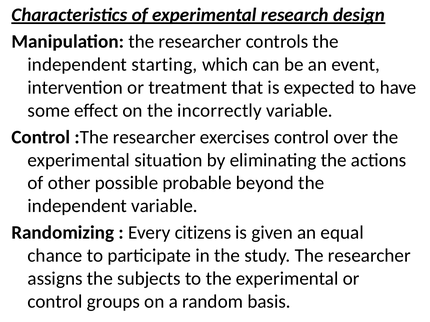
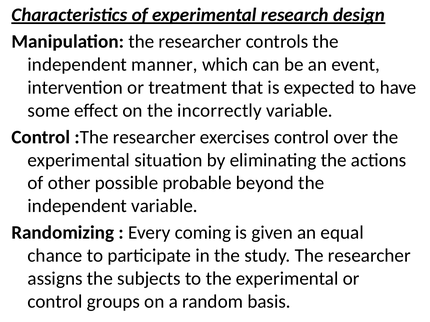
starting: starting -> manner
citizens: citizens -> coming
